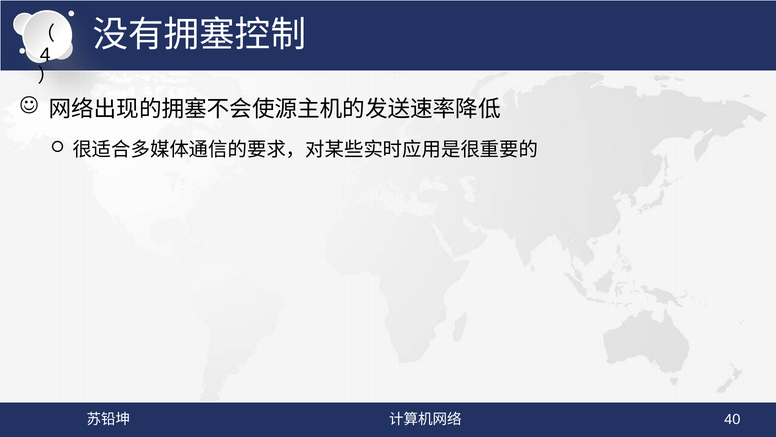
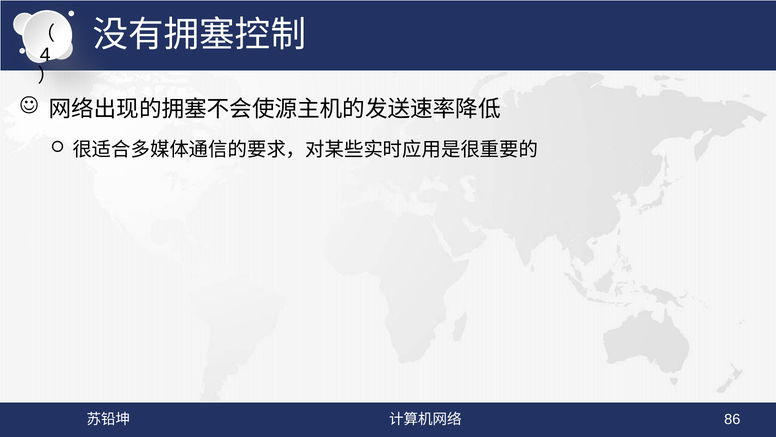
40: 40 -> 86
